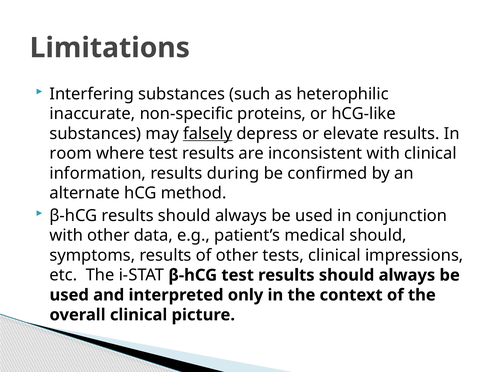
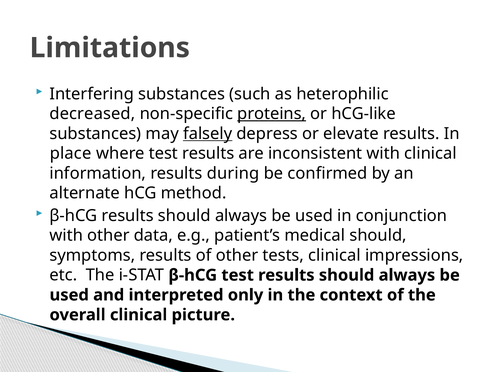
inaccurate: inaccurate -> decreased
proteins underline: none -> present
room: room -> place
